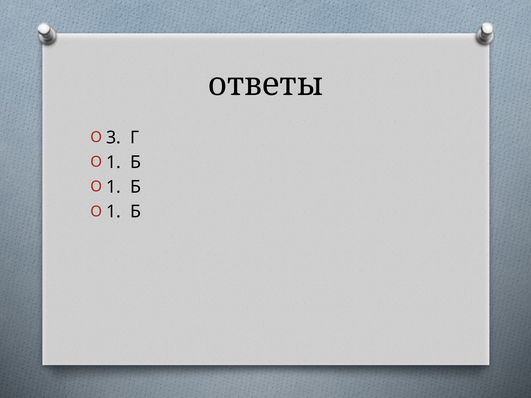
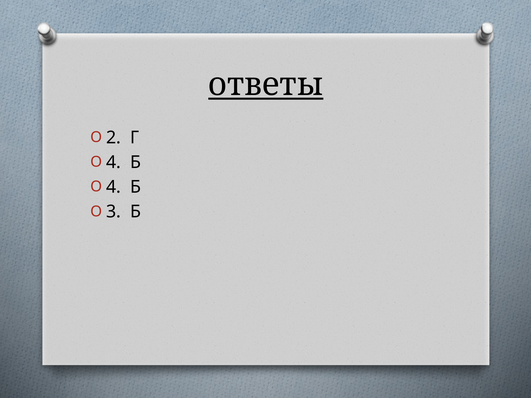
ответы underline: none -> present
3: 3 -> 2
1 at (114, 162): 1 -> 4
1 at (114, 187): 1 -> 4
1 at (114, 212): 1 -> 3
